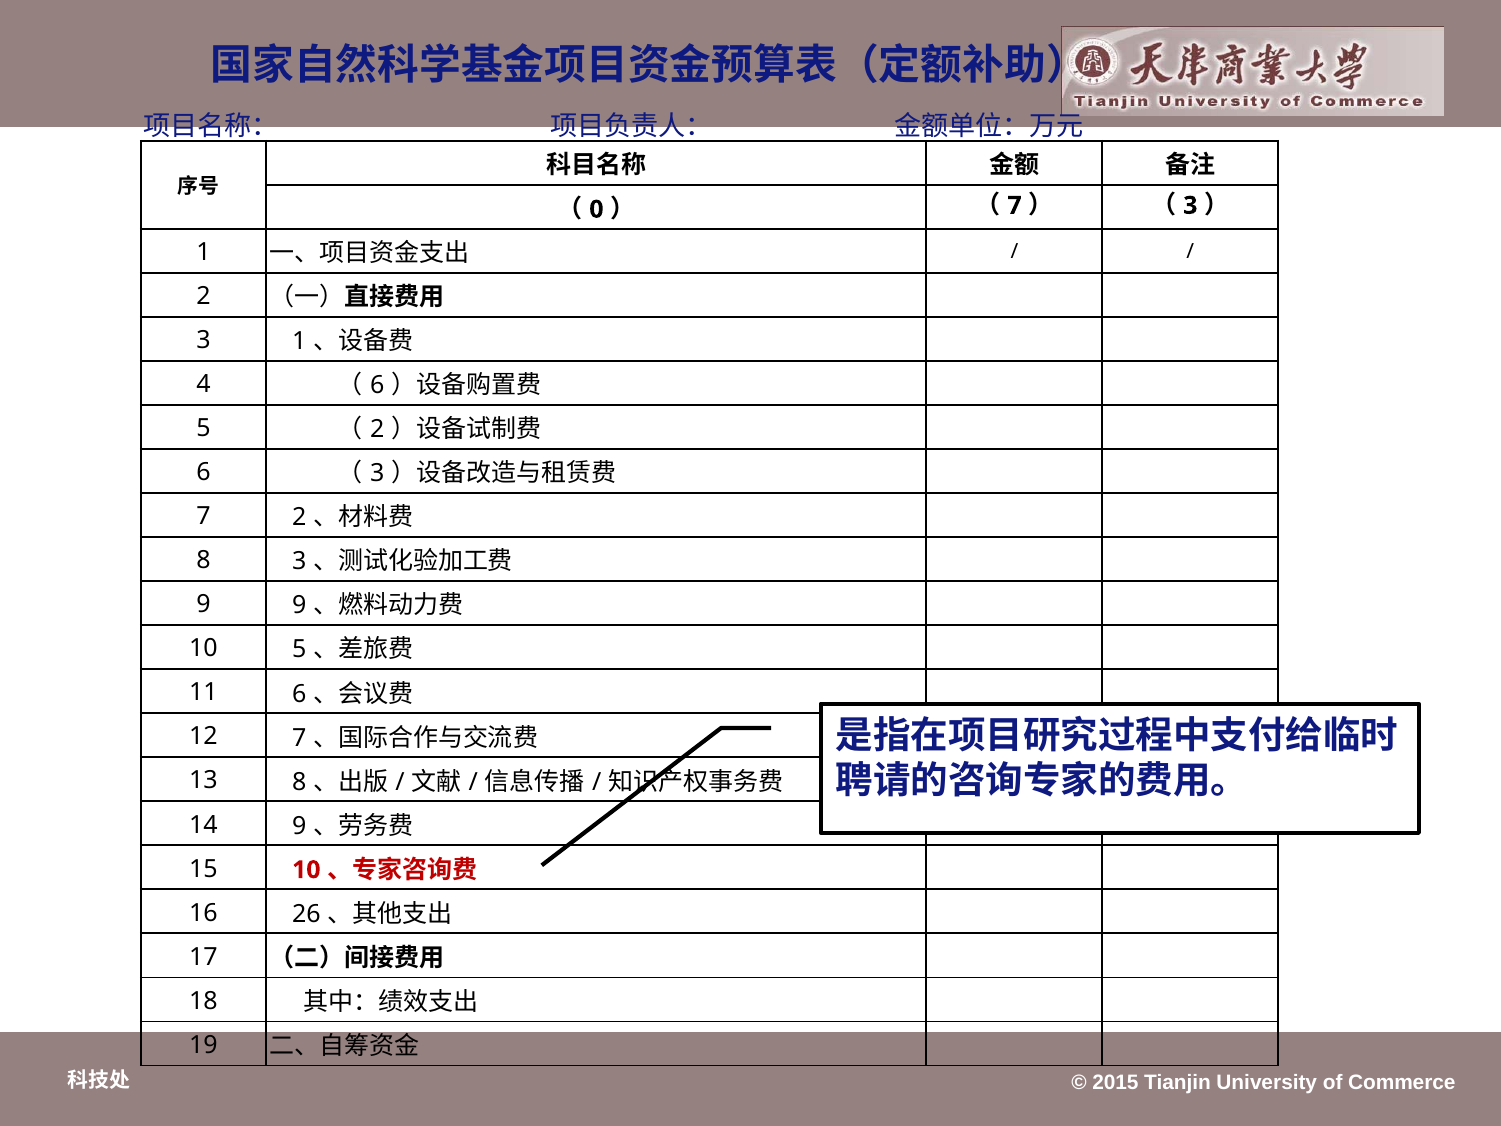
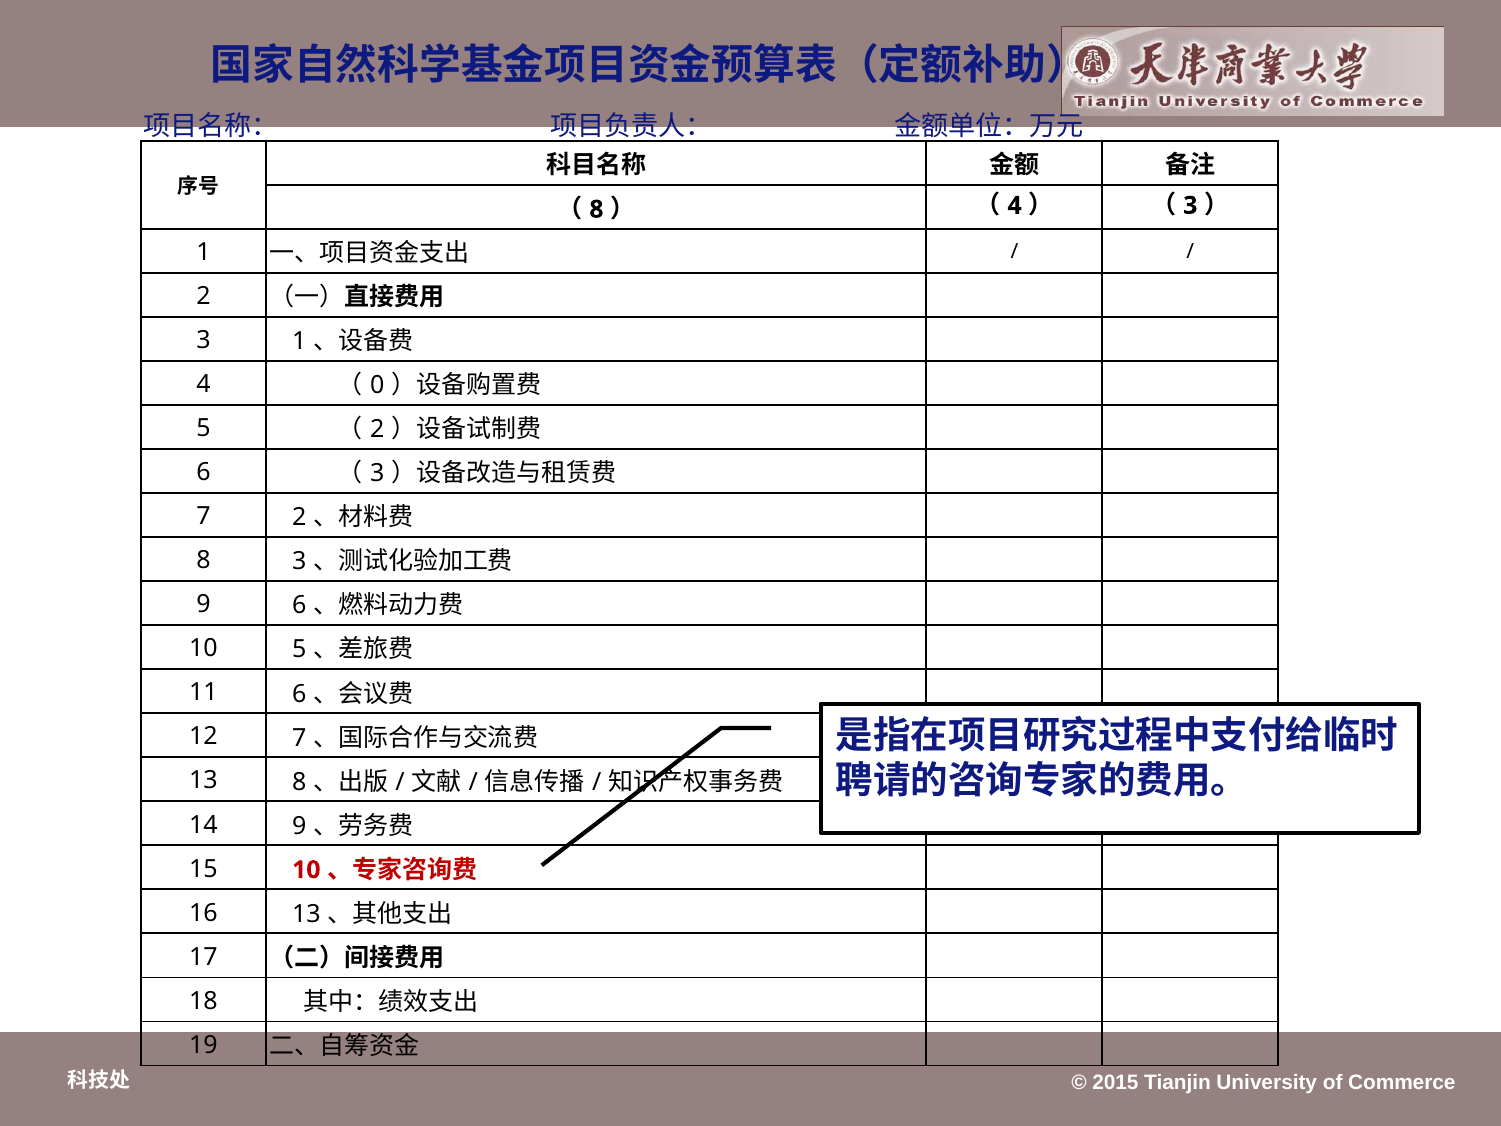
0 at (596, 209): 0 -> 8
7 at (1015, 205): 7 -> 4
6 at (377, 385): 6 -> 0
9 9: 9 -> 6
16 26: 26 -> 13
